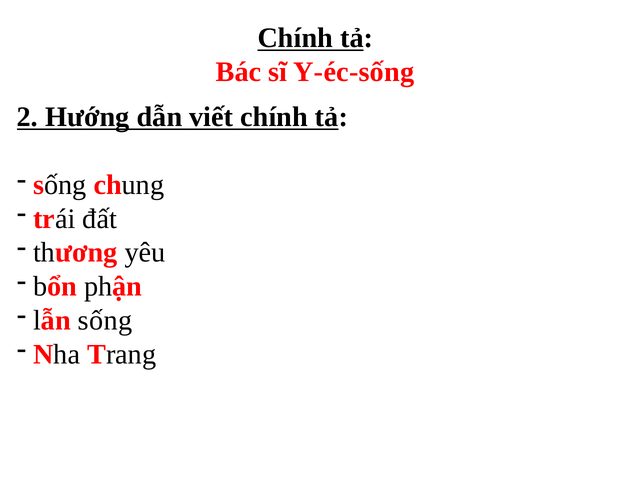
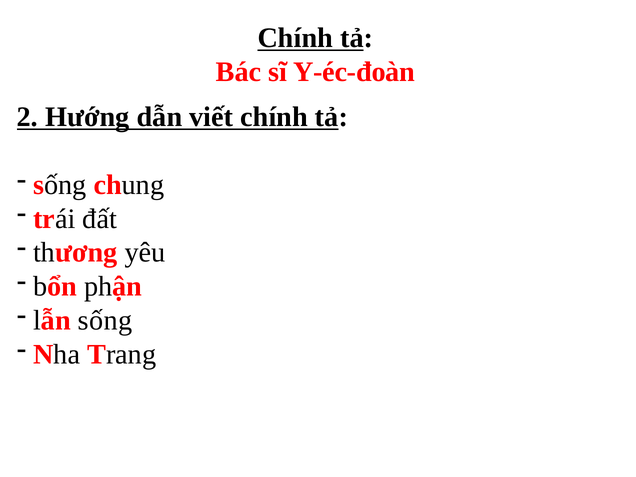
Y-éc-sống: Y-éc-sống -> Y-éc-đoàn
